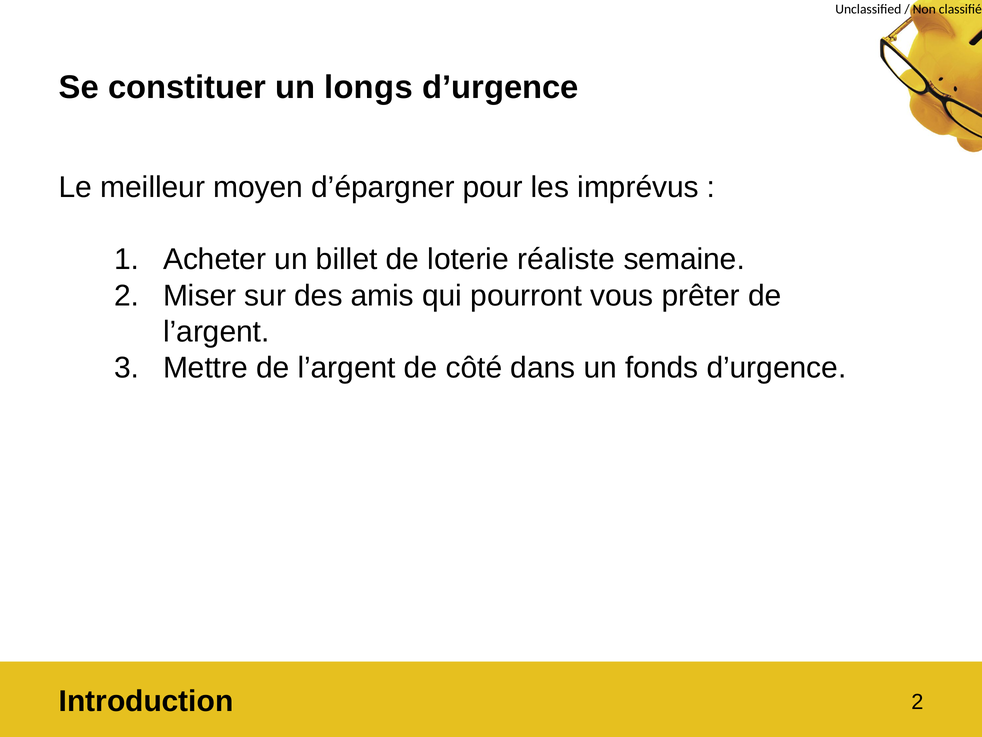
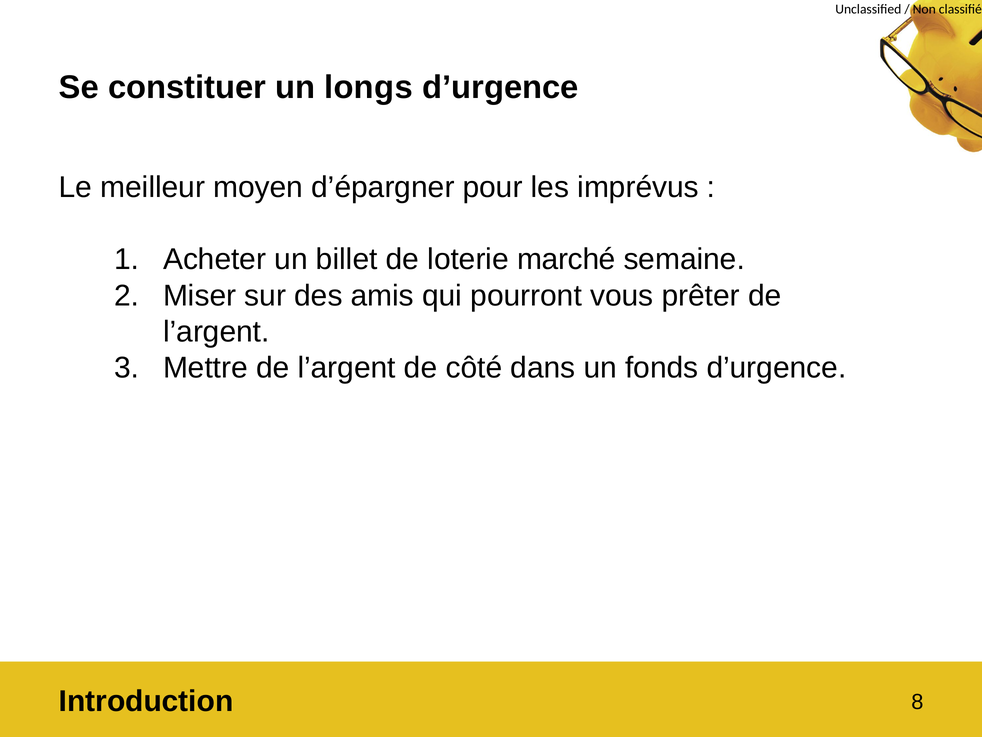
réaliste: réaliste -> marché
Introduction 2: 2 -> 8
